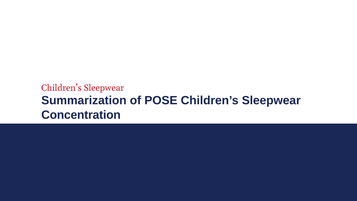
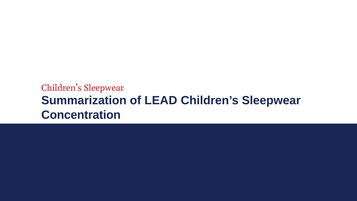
POSE: POSE -> LEAD
